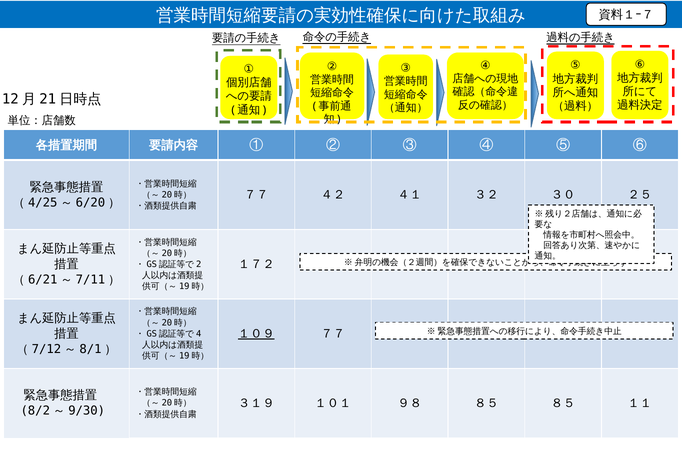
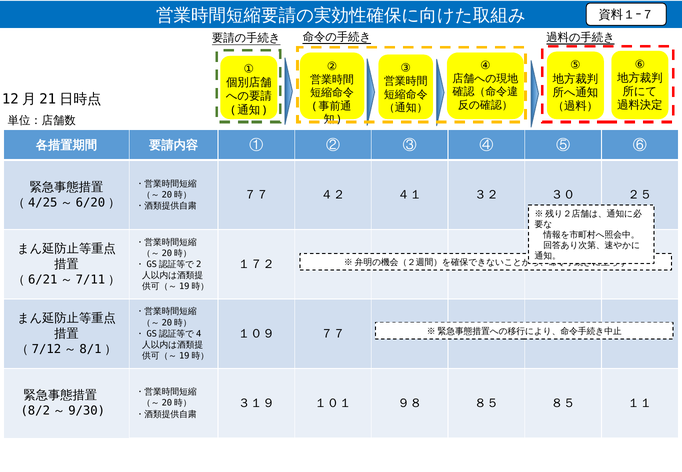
１０９ underline: present -> none
